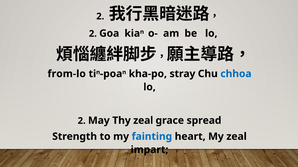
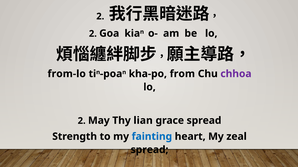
stray: stray -> from
chhoa colour: blue -> purple
Thy zeal: zeal -> lian
impart at (150, 150): impart -> spread
